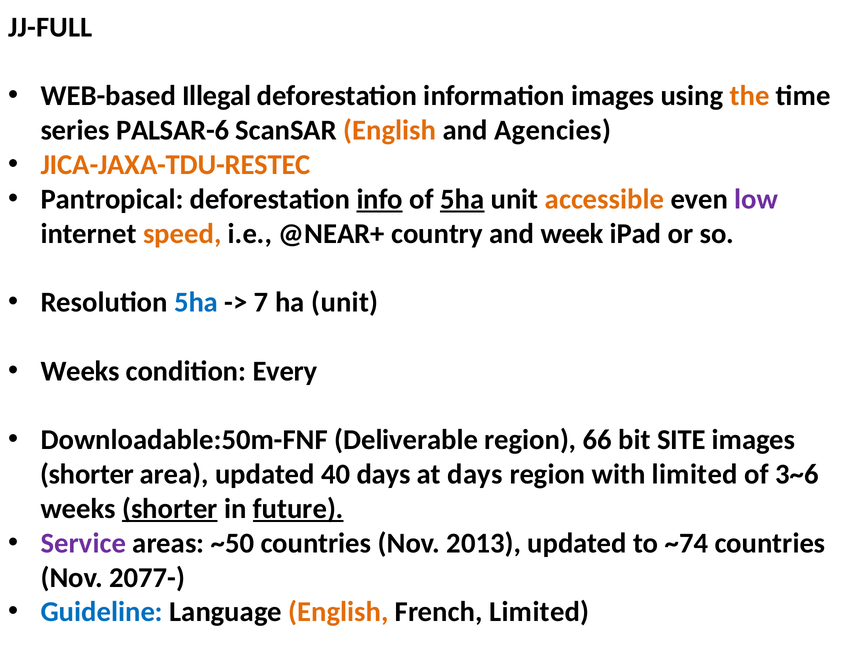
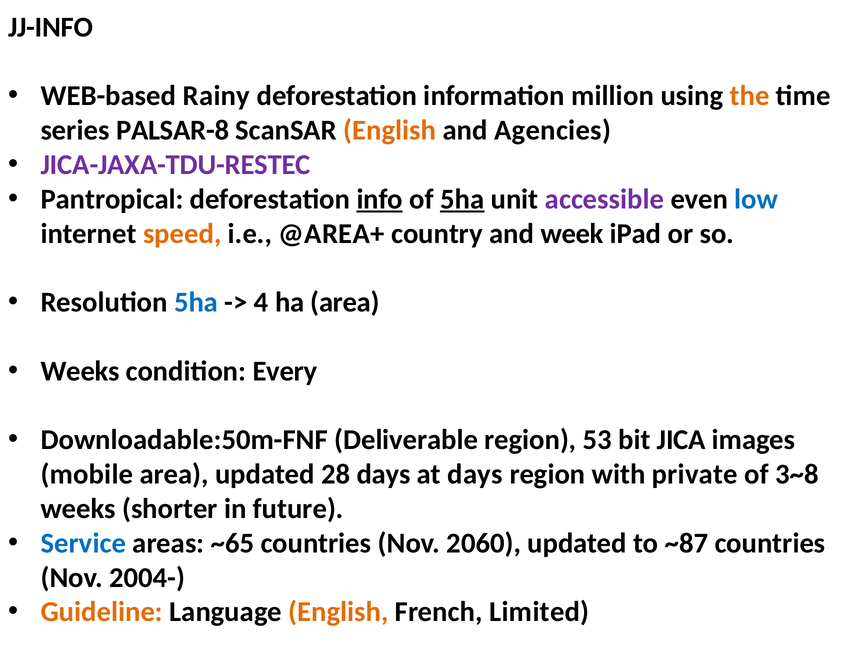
JJ-FULL: JJ-FULL -> JJ-INFO
Illegal: Illegal -> Rainy
information images: images -> million
PALSAR-6: PALSAR-6 -> PALSAR-8
JICA-JAXA-TDU-RESTEC colour: orange -> purple
accessible colour: orange -> purple
low colour: purple -> blue
@NEAR+: @NEAR+ -> @AREA+
7: 7 -> 4
ha unit: unit -> area
66: 66 -> 53
SITE: SITE -> JICA
shorter at (87, 474): shorter -> mobile
40: 40 -> 28
with limited: limited -> private
3~6: 3~6 -> 3~8
shorter at (170, 509) underline: present -> none
future underline: present -> none
Service colour: purple -> blue
~50: ~50 -> ~65
2013: 2013 -> 2060
~74: ~74 -> ~87
2077-: 2077- -> 2004-
Guideline colour: blue -> orange
